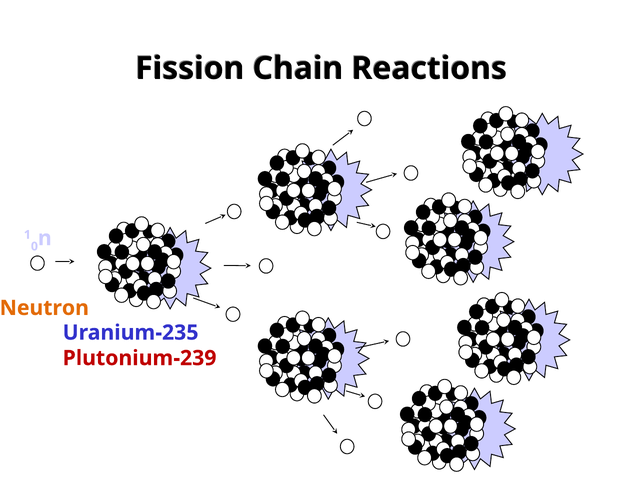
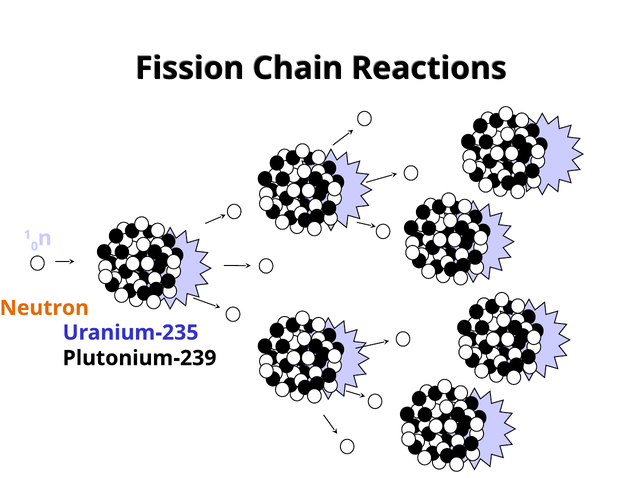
Plutonium-239 colour: red -> black
